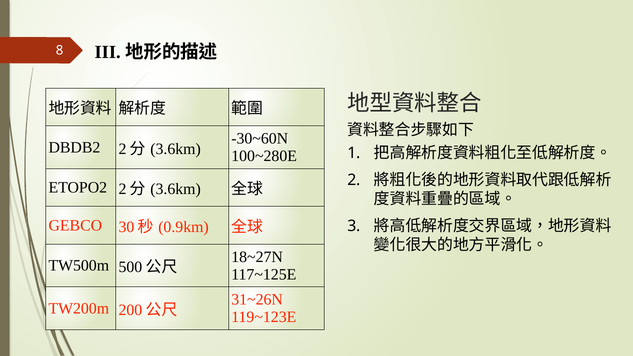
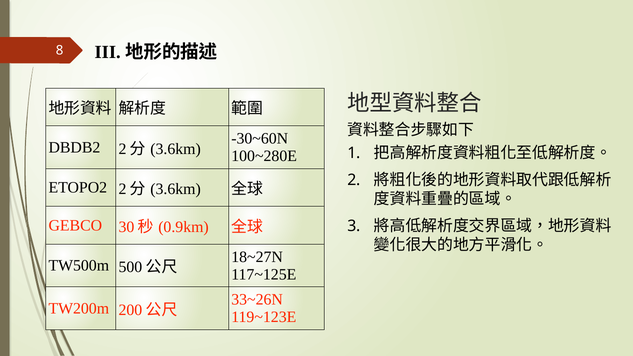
31~26N: 31~26N -> 33~26N
